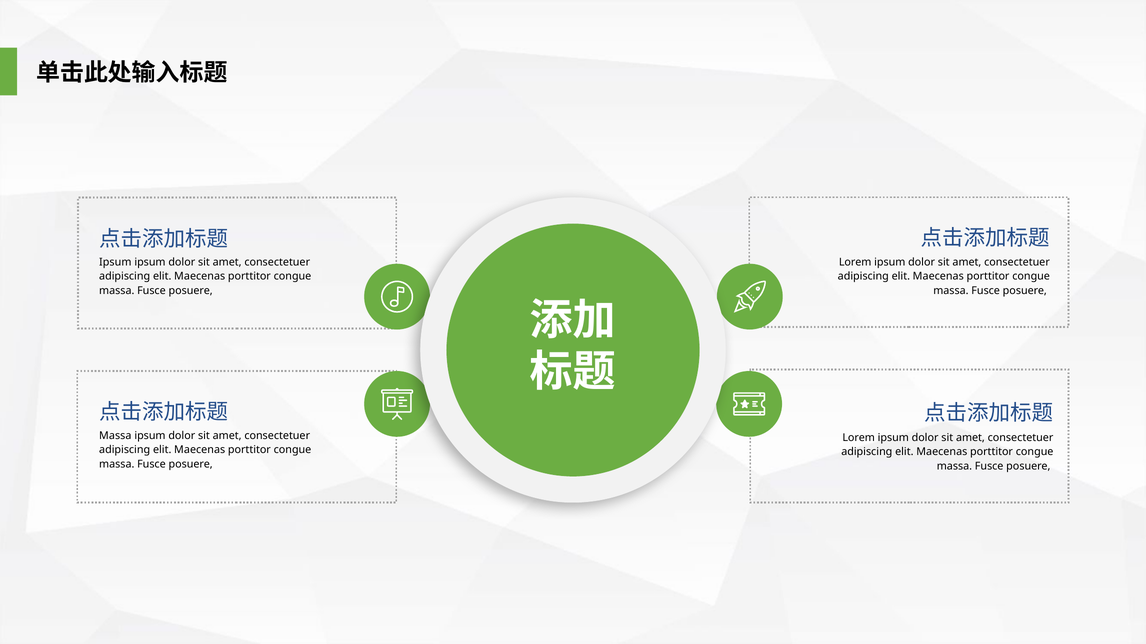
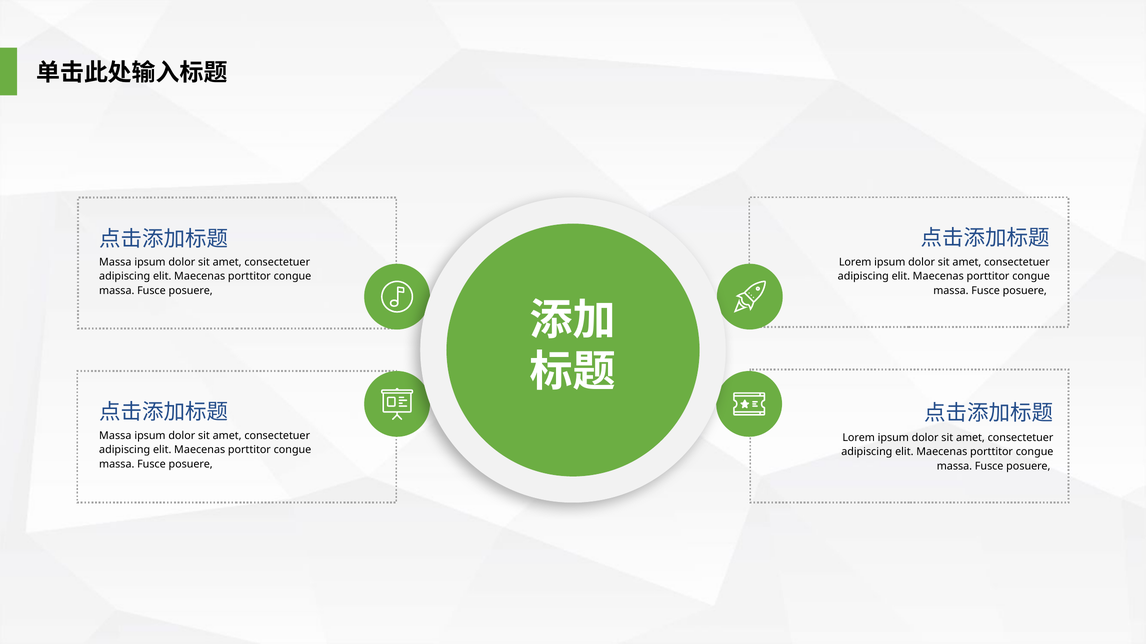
Ipsum at (115, 262): Ipsum -> Massa
